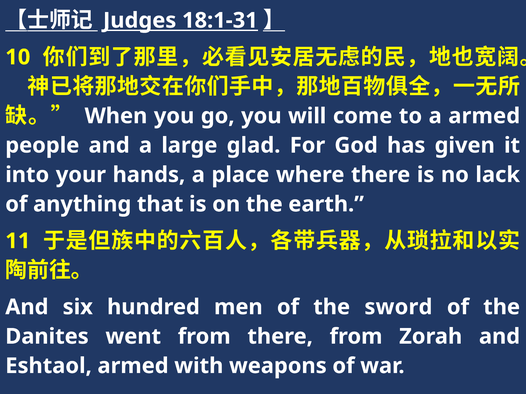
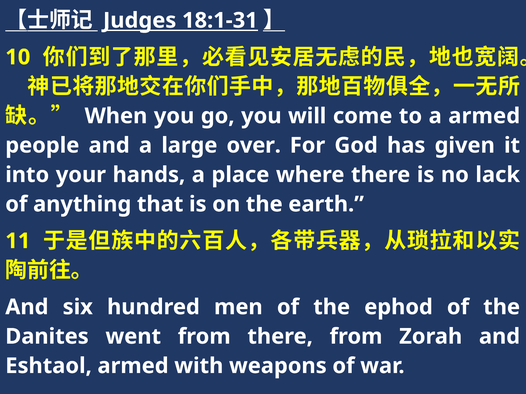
glad: glad -> over
sword: sword -> ephod
